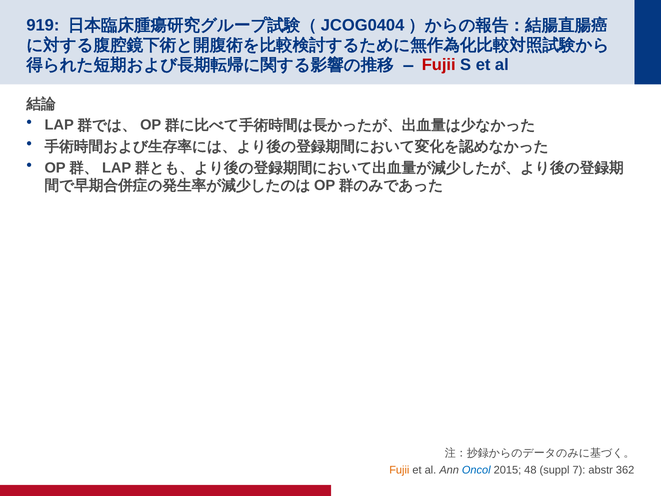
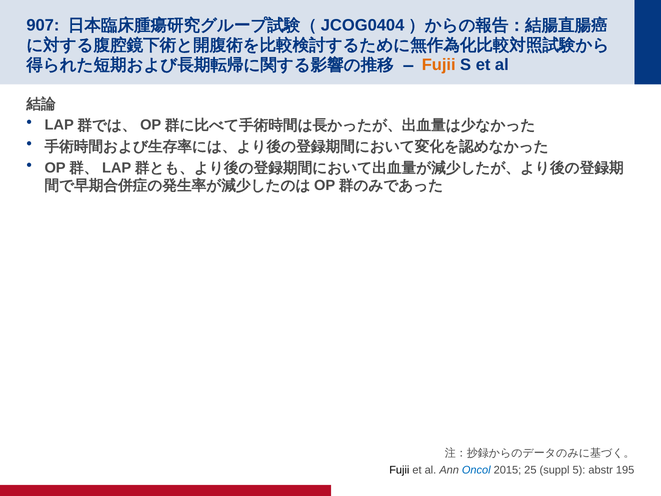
919: 919 -> 907
Fujii at (439, 65) colour: red -> orange
Fujii at (399, 470) colour: orange -> black
48: 48 -> 25
7: 7 -> 5
362: 362 -> 195
